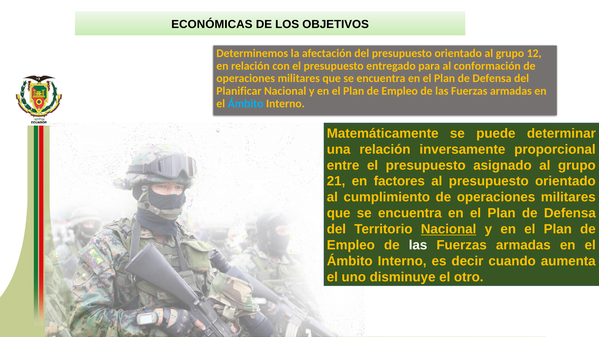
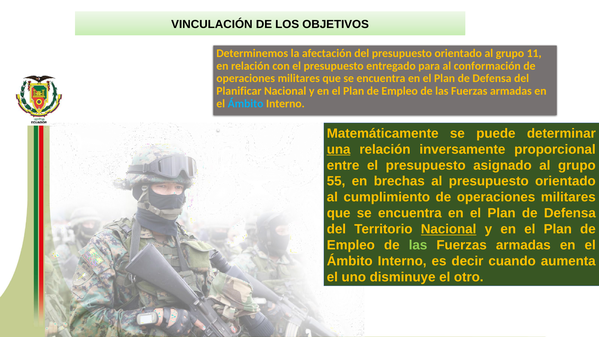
ECONÓMICAS: ECONÓMICAS -> VINCULACIÓN
12: 12 -> 11
una underline: none -> present
21: 21 -> 55
factores: factores -> brechas
las at (418, 245) colour: white -> light green
